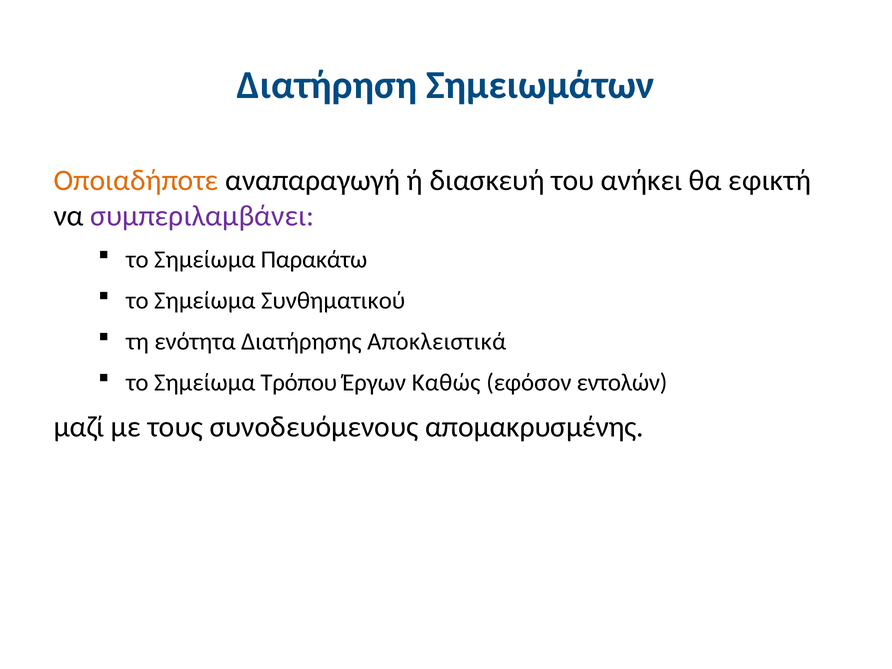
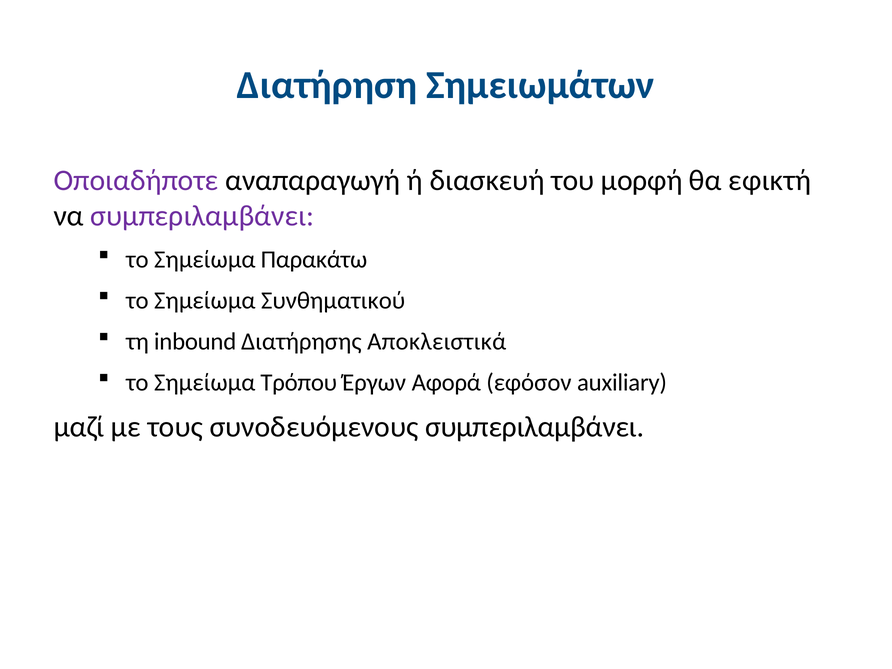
Οποιαδήποτε colour: orange -> purple
ανήκει: ανήκει -> μορφή
ενότητα: ενότητα -> inbound
Καθώς: Καθώς -> Αφορά
εντολών: εντολών -> auxiliary
συνοδευόμενους απομακρυσμένης: απομακρυσμένης -> συμπεριλαμβάνει
